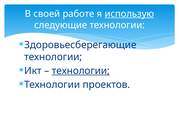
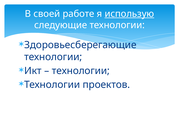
технологии at (81, 71) underline: present -> none
